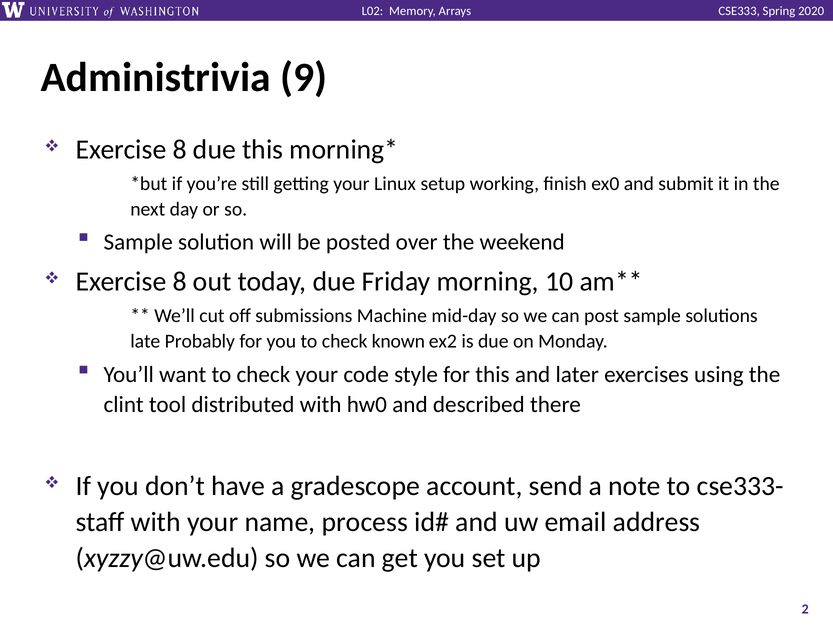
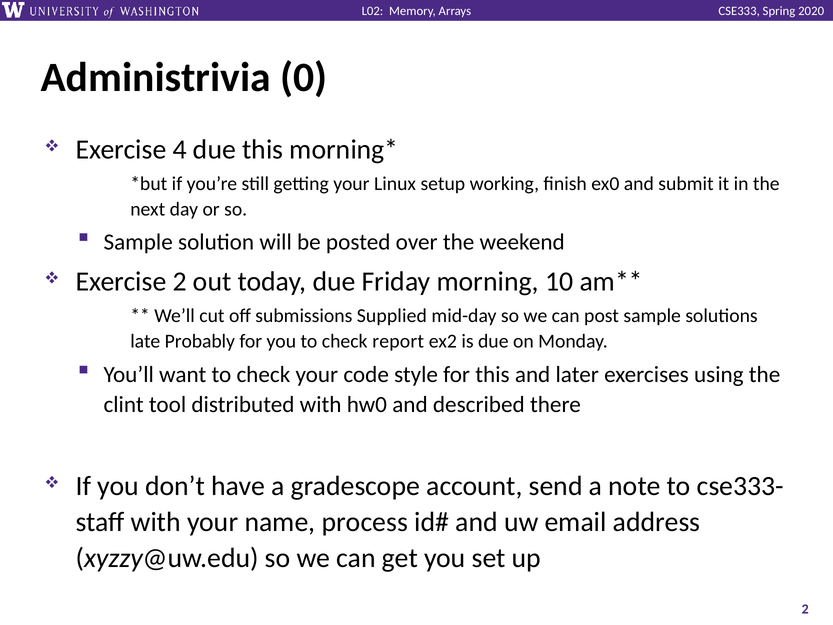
9: 9 -> 0
8 at (180, 150): 8 -> 4
8 at (180, 282): 8 -> 2
Machine: Machine -> Supplied
known: known -> report
